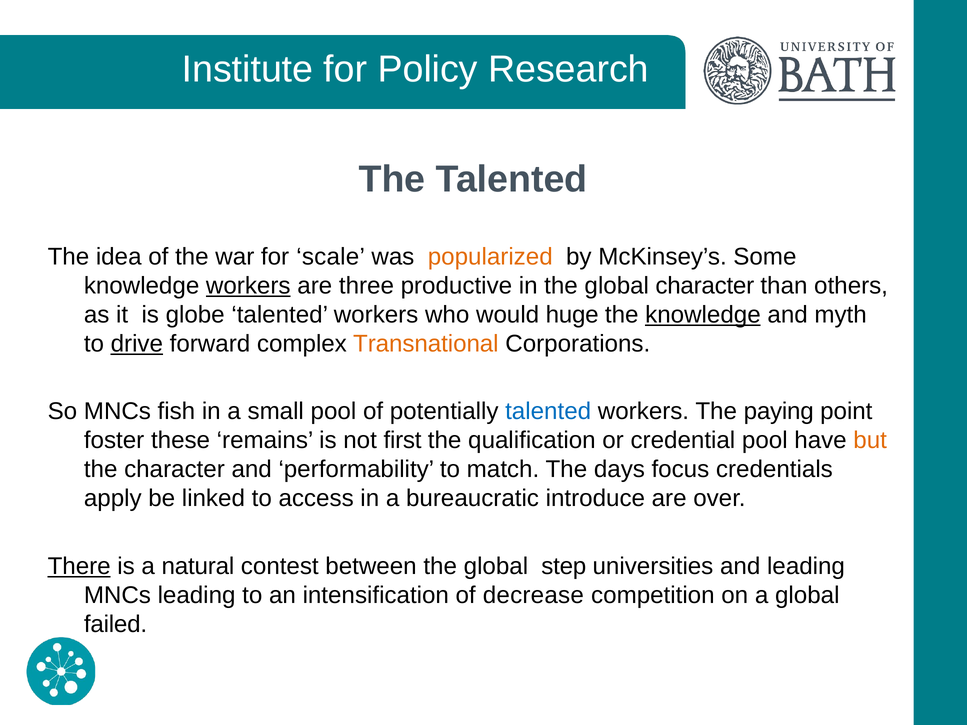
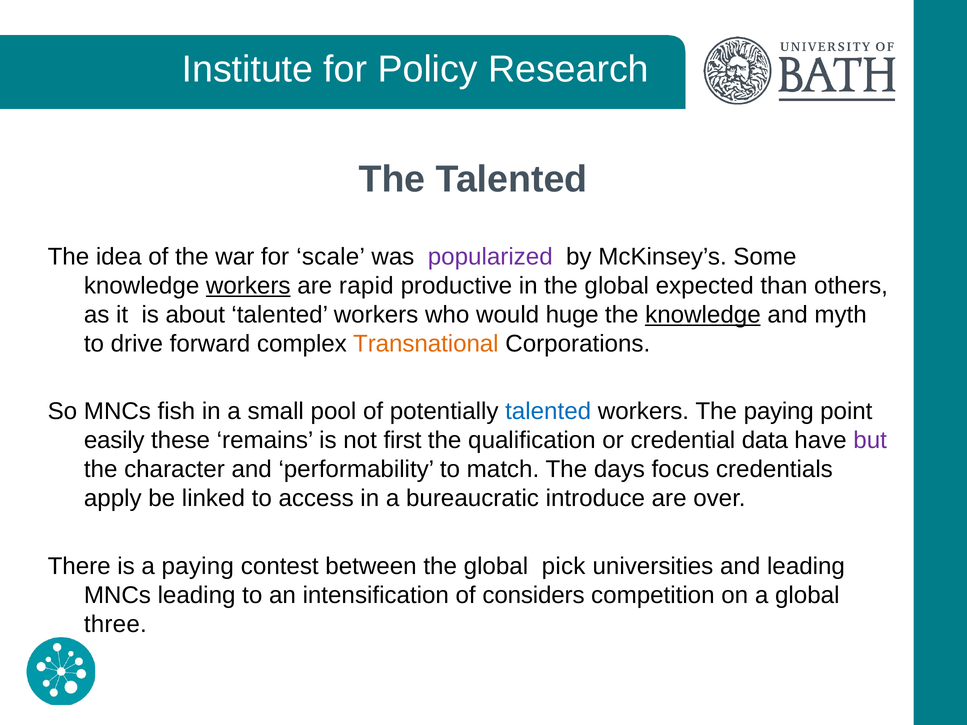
popularized colour: orange -> purple
three: three -> rapid
global character: character -> expected
globe: globe -> about
drive underline: present -> none
foster: foster -> easily
credential pool: pool -> data
but colour: orange -> purple
There underline: present -> none
a natural: natural -> paying
step: step -> pick
decrease: decrease -> considers
failed: failed -> three
